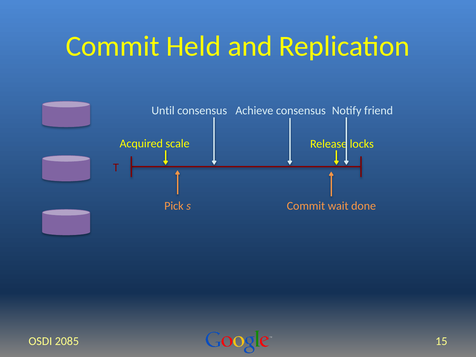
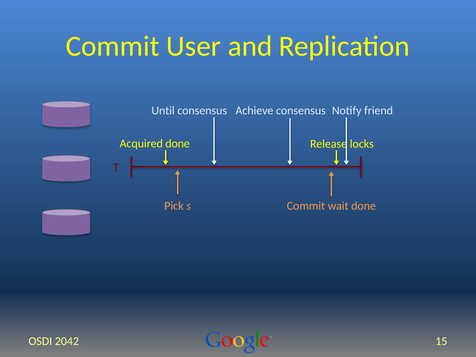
Held: Held -> User
Acquired scale: scale -> done
2085: 2085 -> 2042
